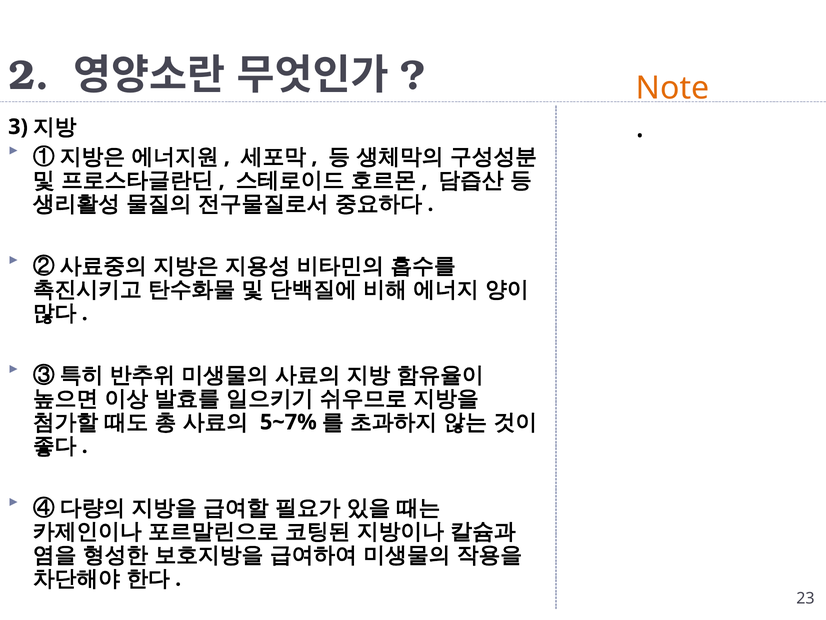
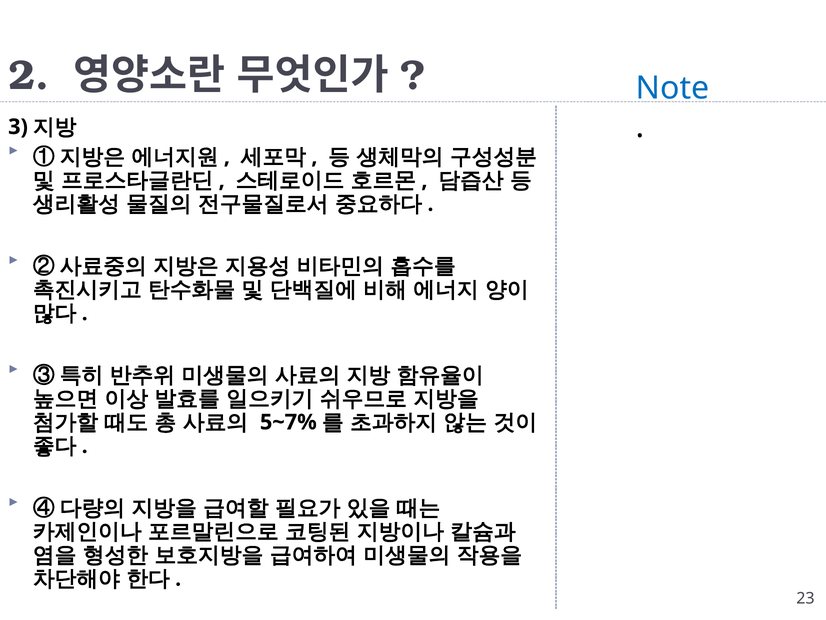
Note colour: orange -> blue
